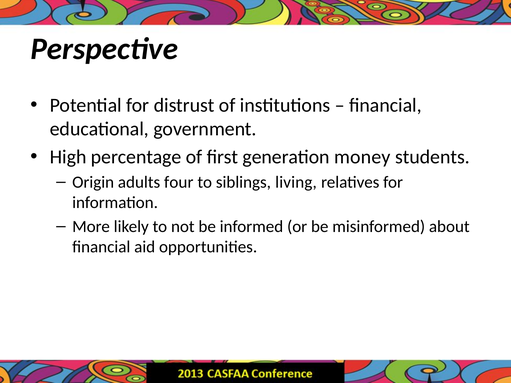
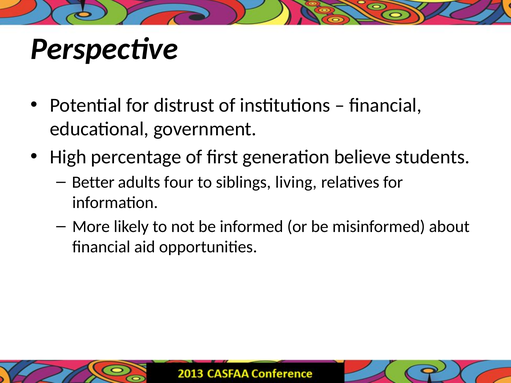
money: money -> believe
Origin: Origin -> Better
